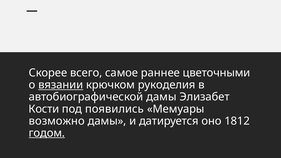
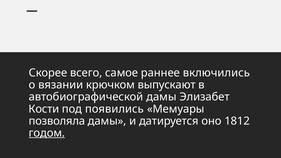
цветочными: цветочными -> включились
вязании underline: present -> none
рукоделия: рукоделия -> выпускают
возможно: возможно -> позволяла
